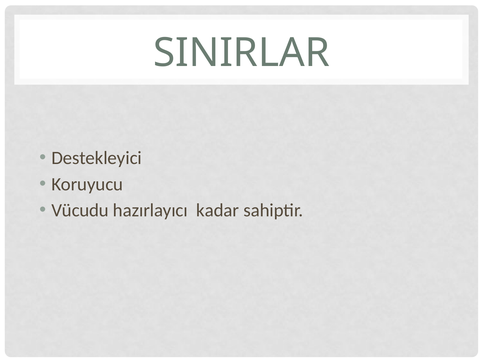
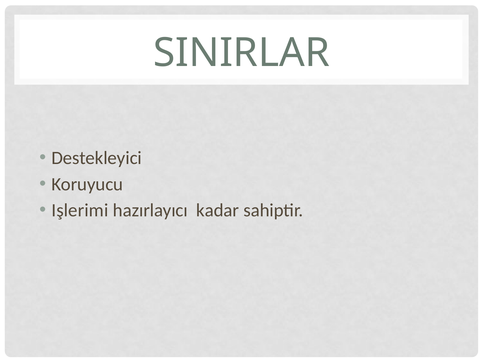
Vücudu: Vücudu -> Işlerimi
